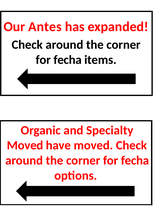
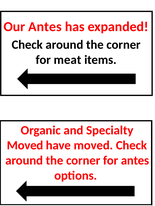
fecha at (68, 60): fecha -> meat
fecha at (135, 161): fecha -> antes
